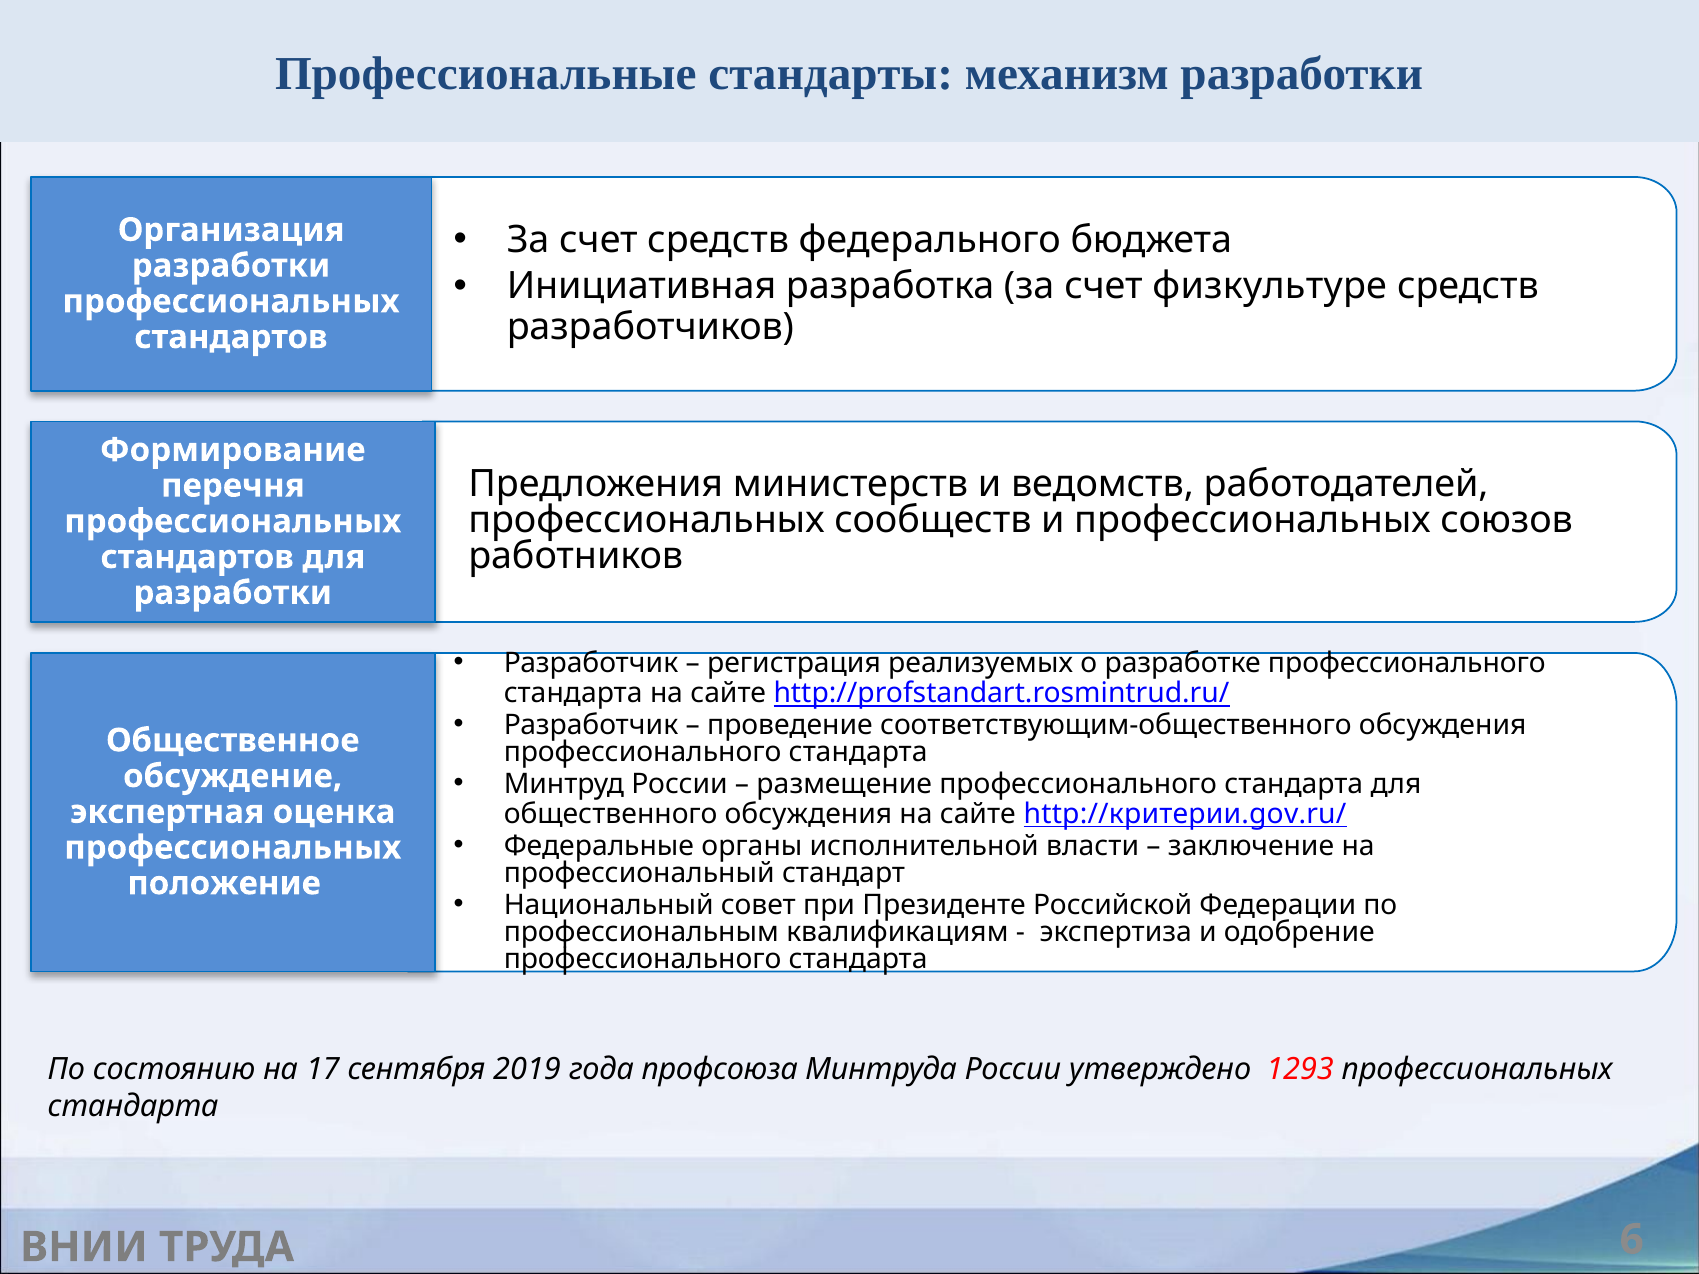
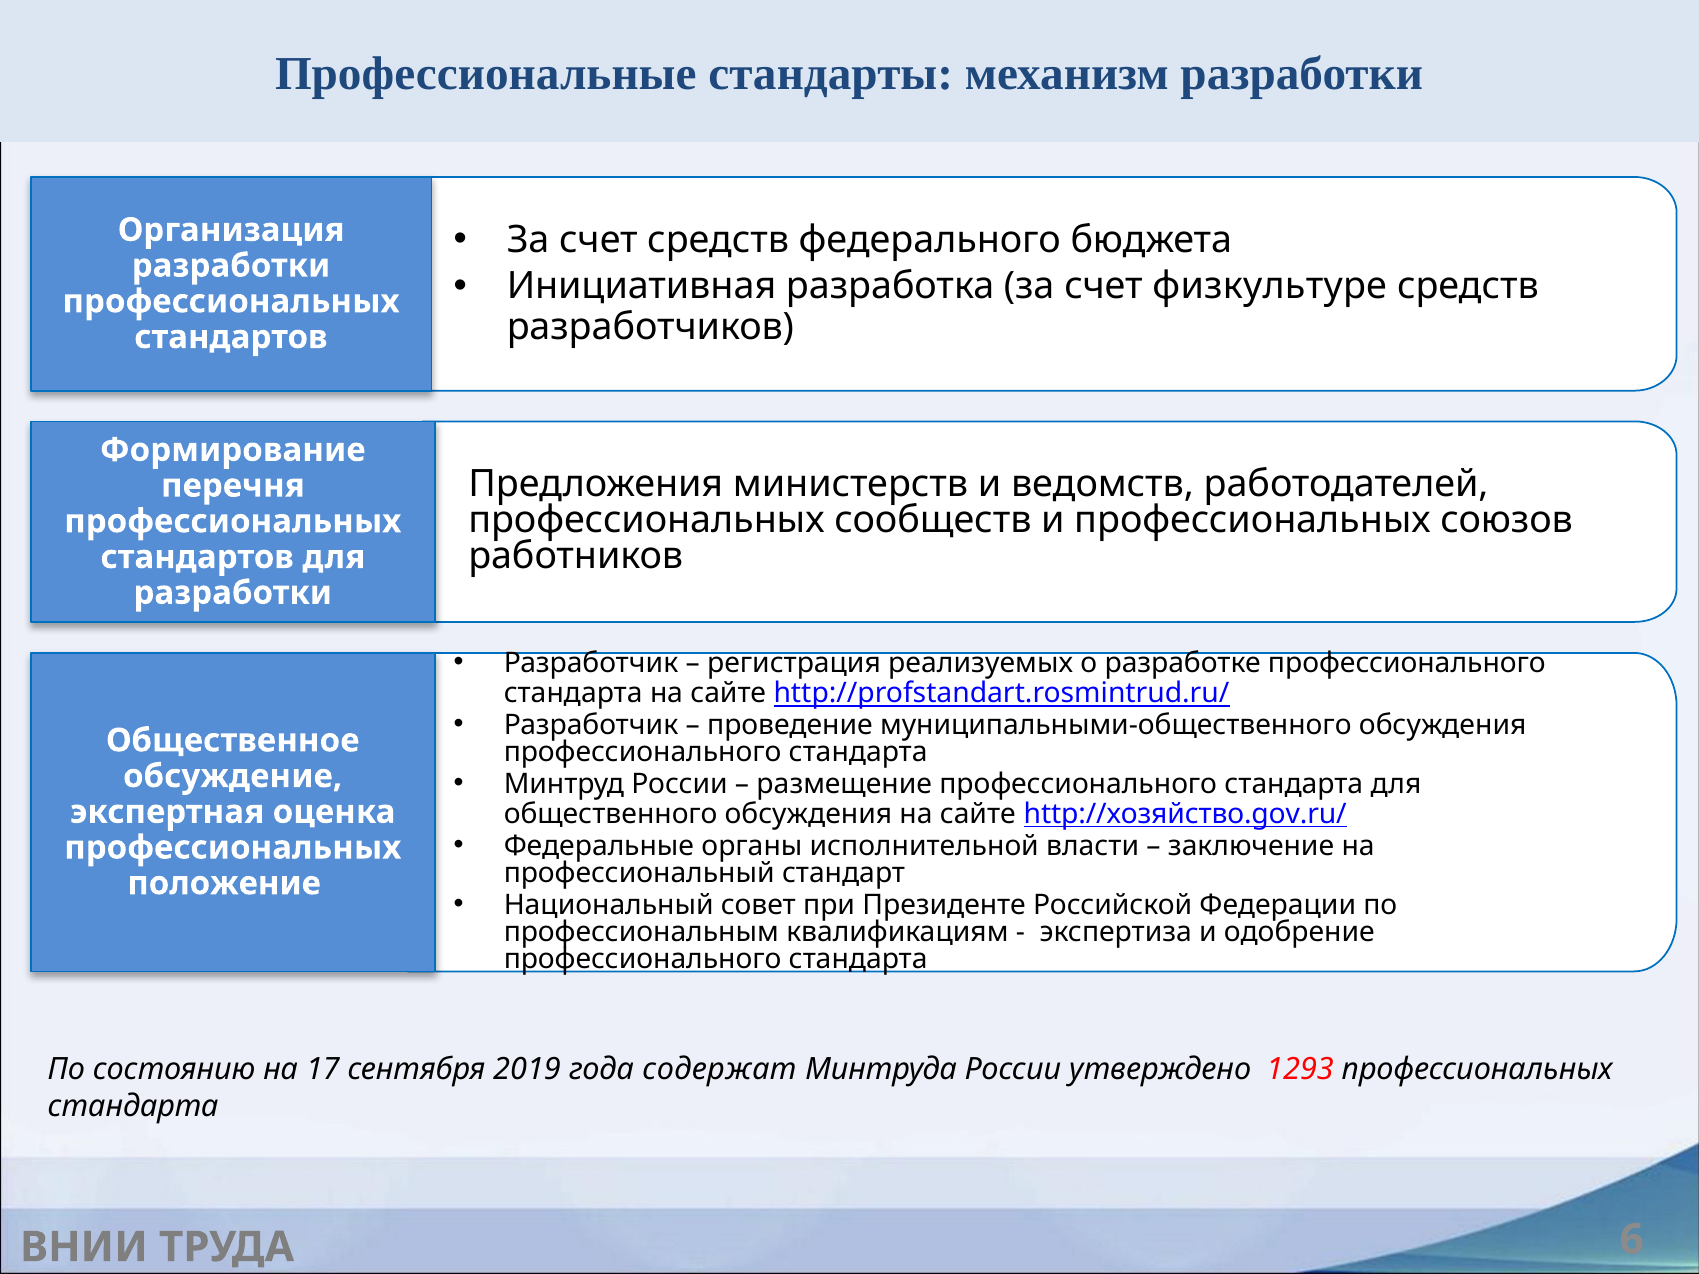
соответствующим-общественного: соответствующим-общественного -> муниципальными-общественного
http://критерии.gov.ru/: http://критерии.gov.ru/ -> http://хозяйство.gov.ru/
профсоюза: профсоюза -> содержат
